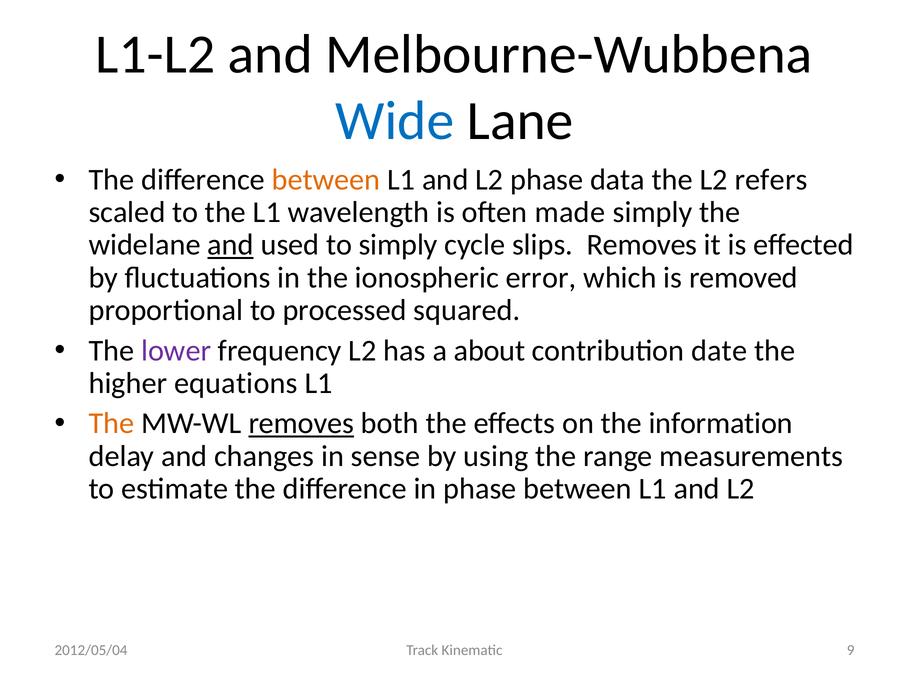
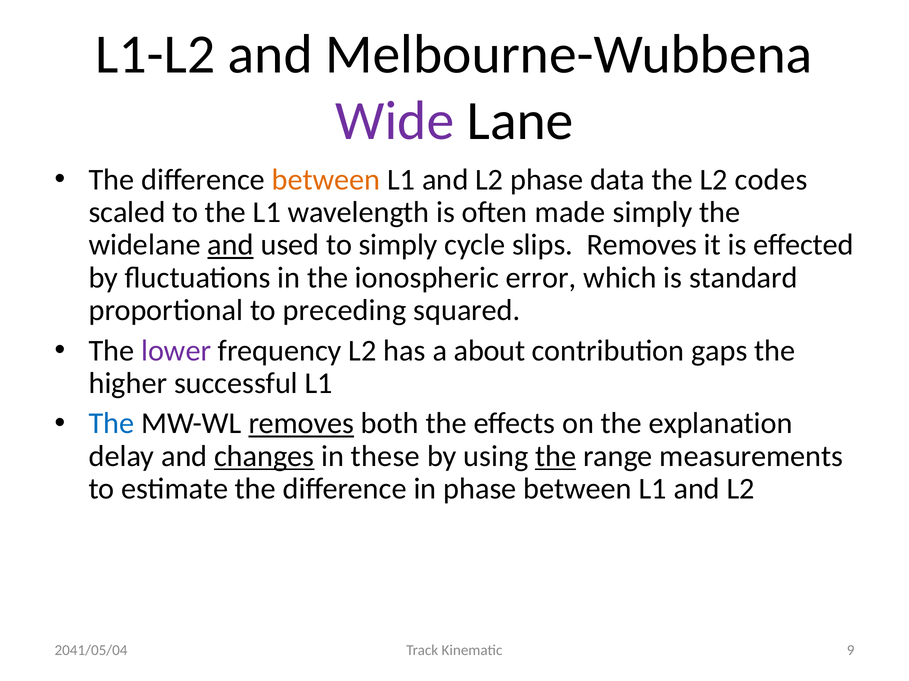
Wide colour: blue -> purple
refers: refers -> codes
removed: removed -> standard
processed: processed -> preceding
date: date -> gaps
equations: equations -> successful
The at (111, 424) colour: orange -> blue
information: information -> explanation
changes underline: none -> present
sense: sense -> these
the at (556, 457) underline: none -> present
2012/05/04: 2012/05/04 -> 2041/05/04
